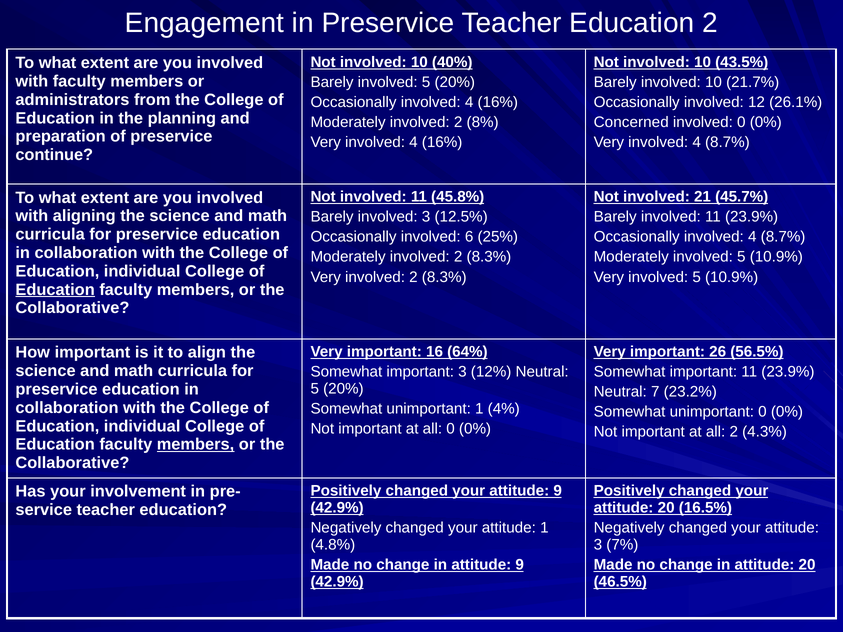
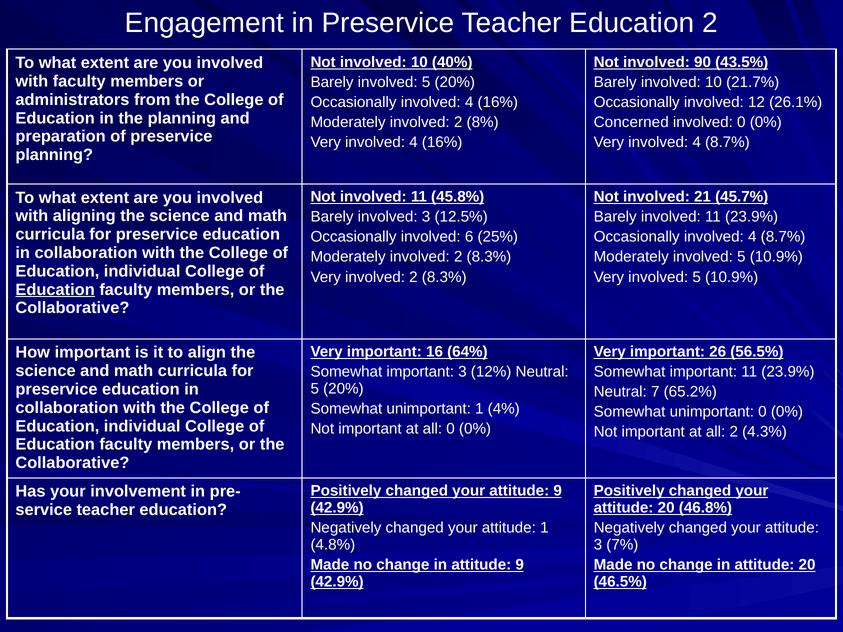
10 at (703, 62): 10 -> 90
continue at (54, 155): continue -> planning
23.2%: 23.2% -> 65.2%
members at (196, 445) underline: present -> none
16.5%: 16.5% -> 46.8%
